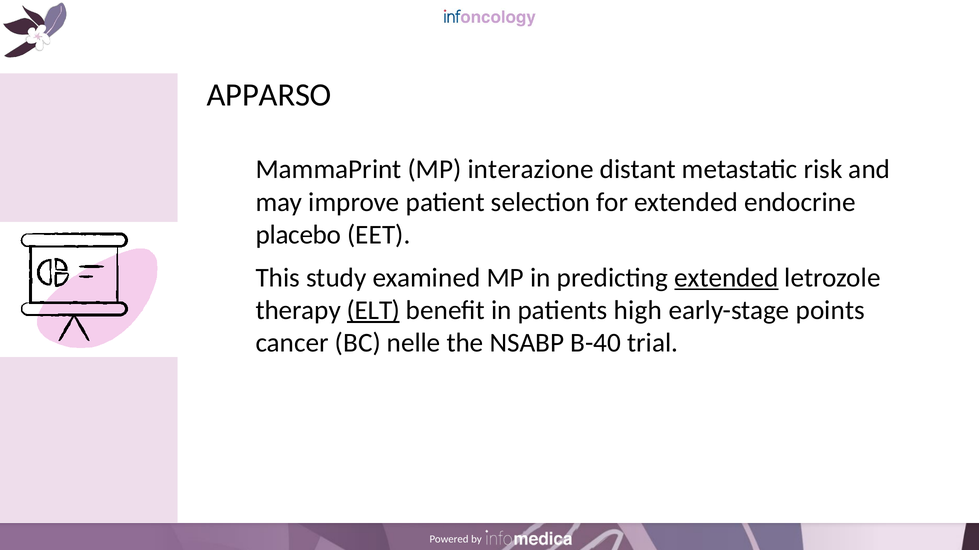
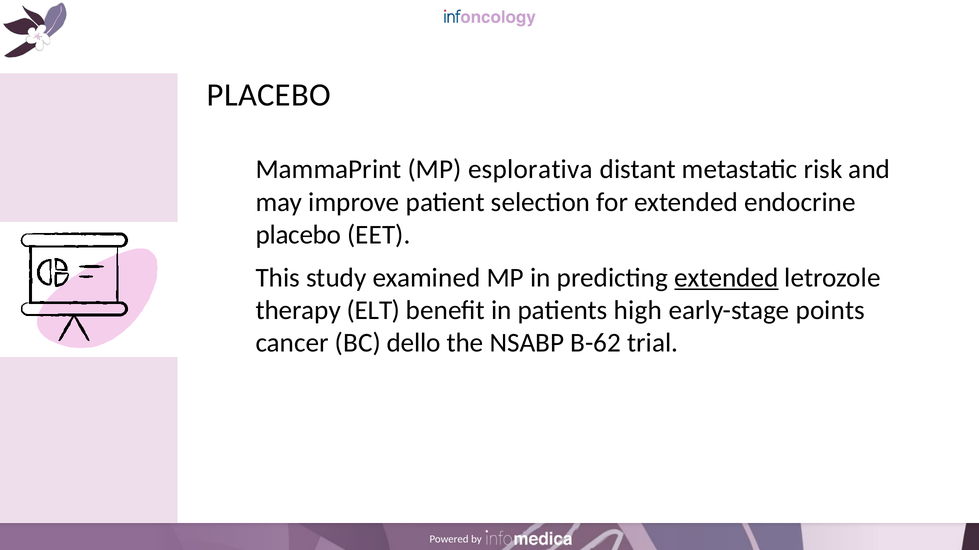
APPARSO at (269, 95): APPARSO -> PLACEBO
interazione: interazione -> esplorativa
ELT underline: present -> none
nelle: nelle -> dello
B-40: B-40 -> B-62
